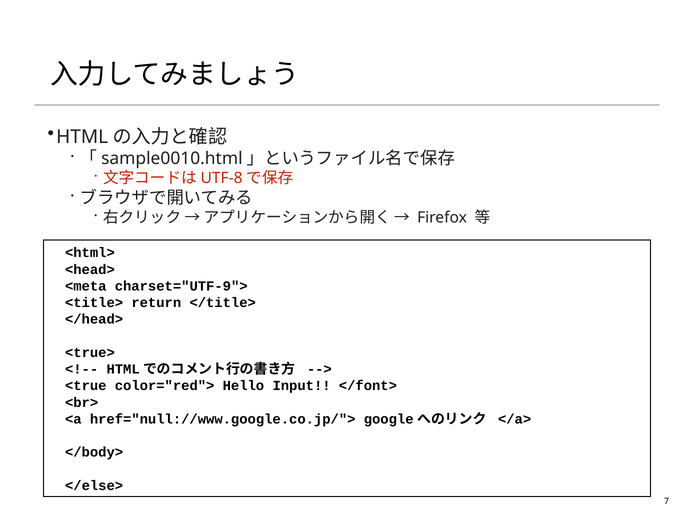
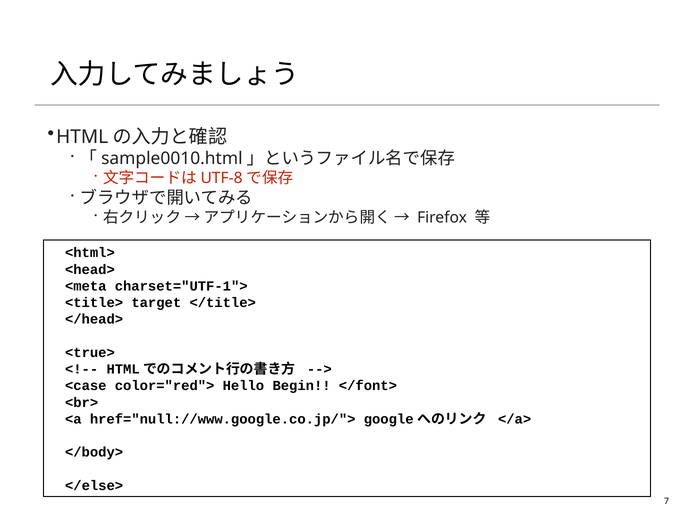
charset="UTF-9">: charset="UTF-9"> -> charset="UTF-1">
return: return -> target
<true: <true -> <case
Input: Input -> Begin
